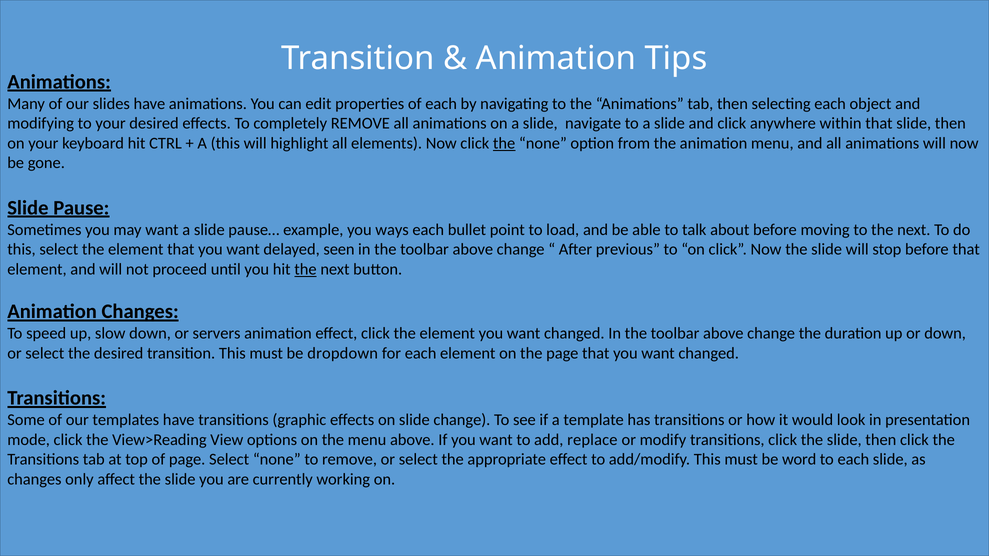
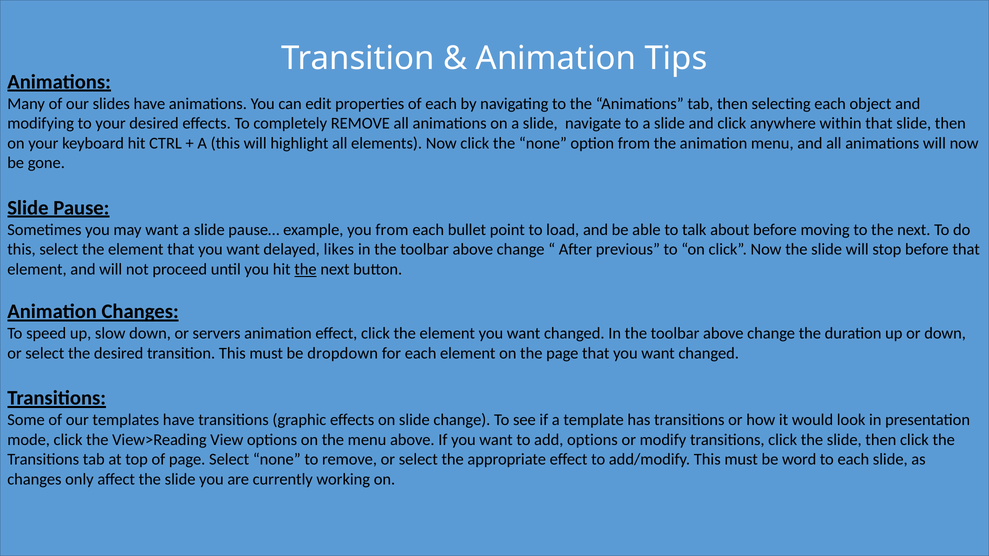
the at (504, 143) underline: present -> none
you ways: ways -> from
seen: seen -> likes
add replace: replace -> options
